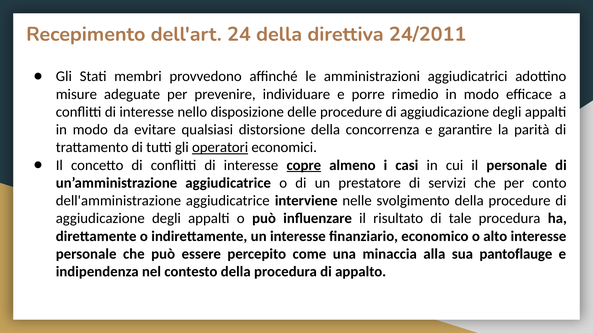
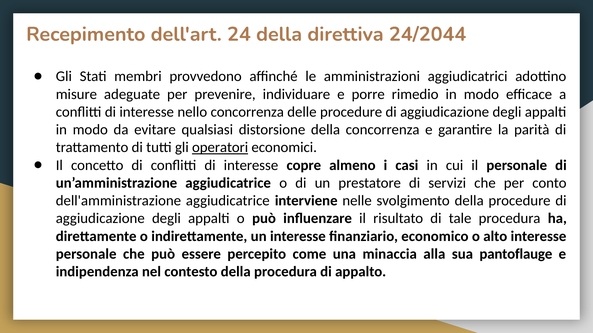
24/2011: 24/2011 -> 24/2044
nello disposizione: disposizione -> concorrenza
copre underline: present -> none
